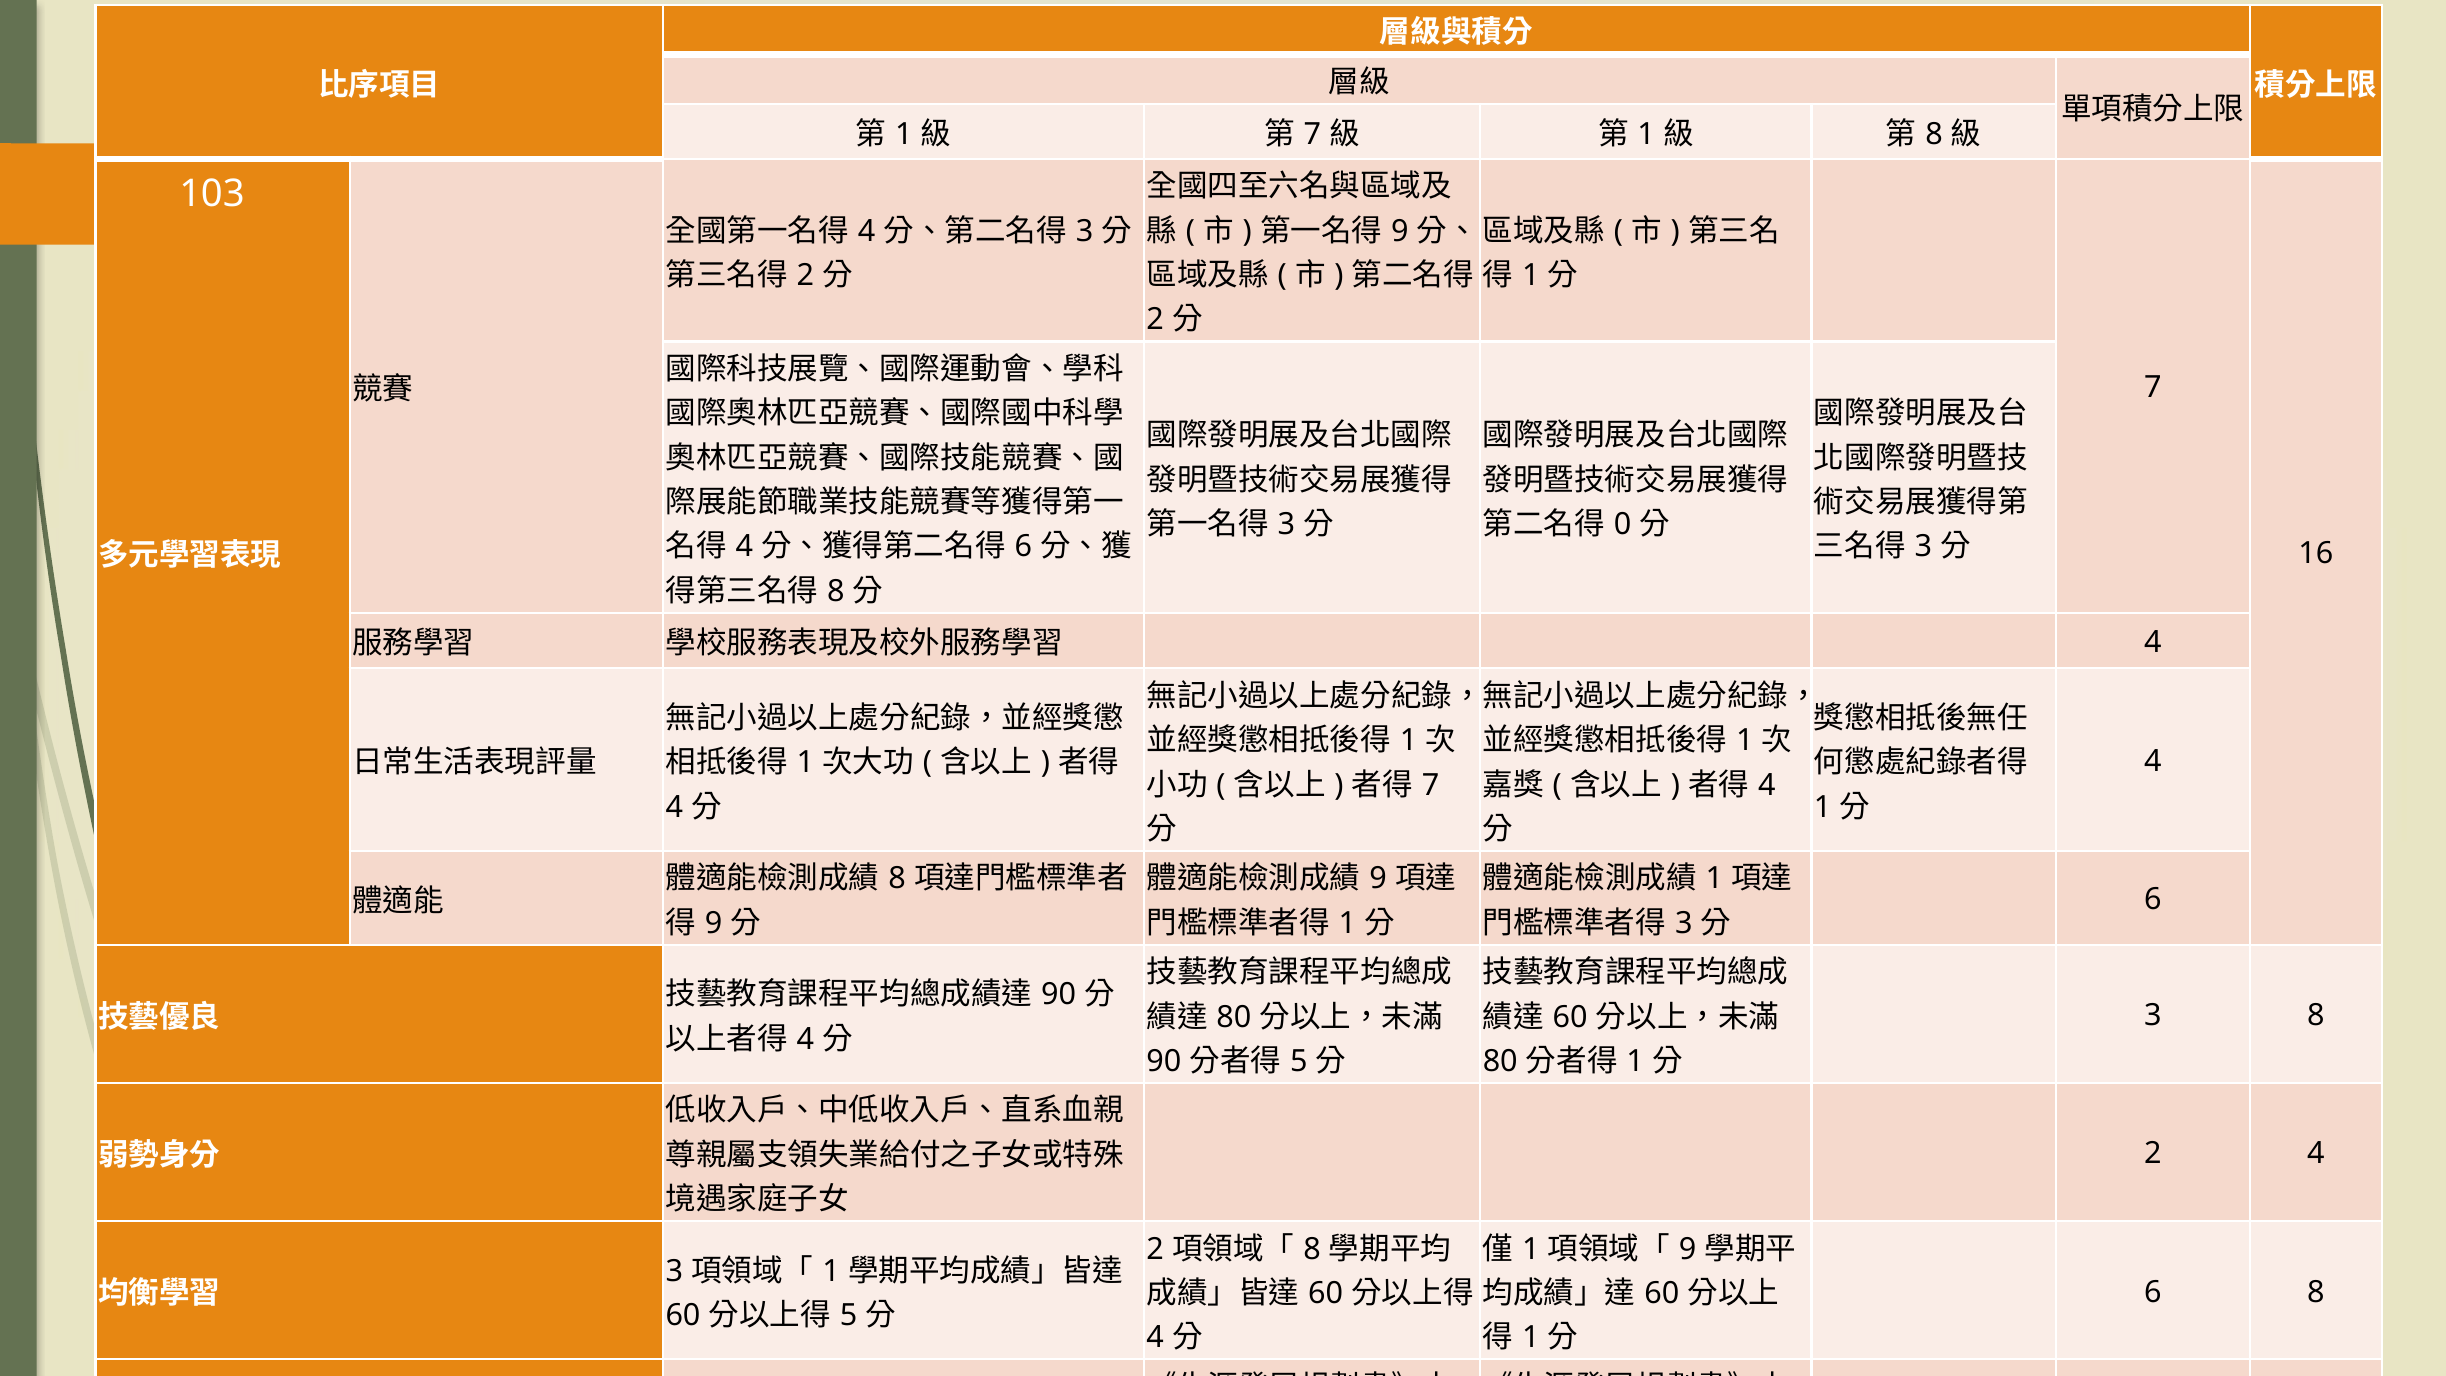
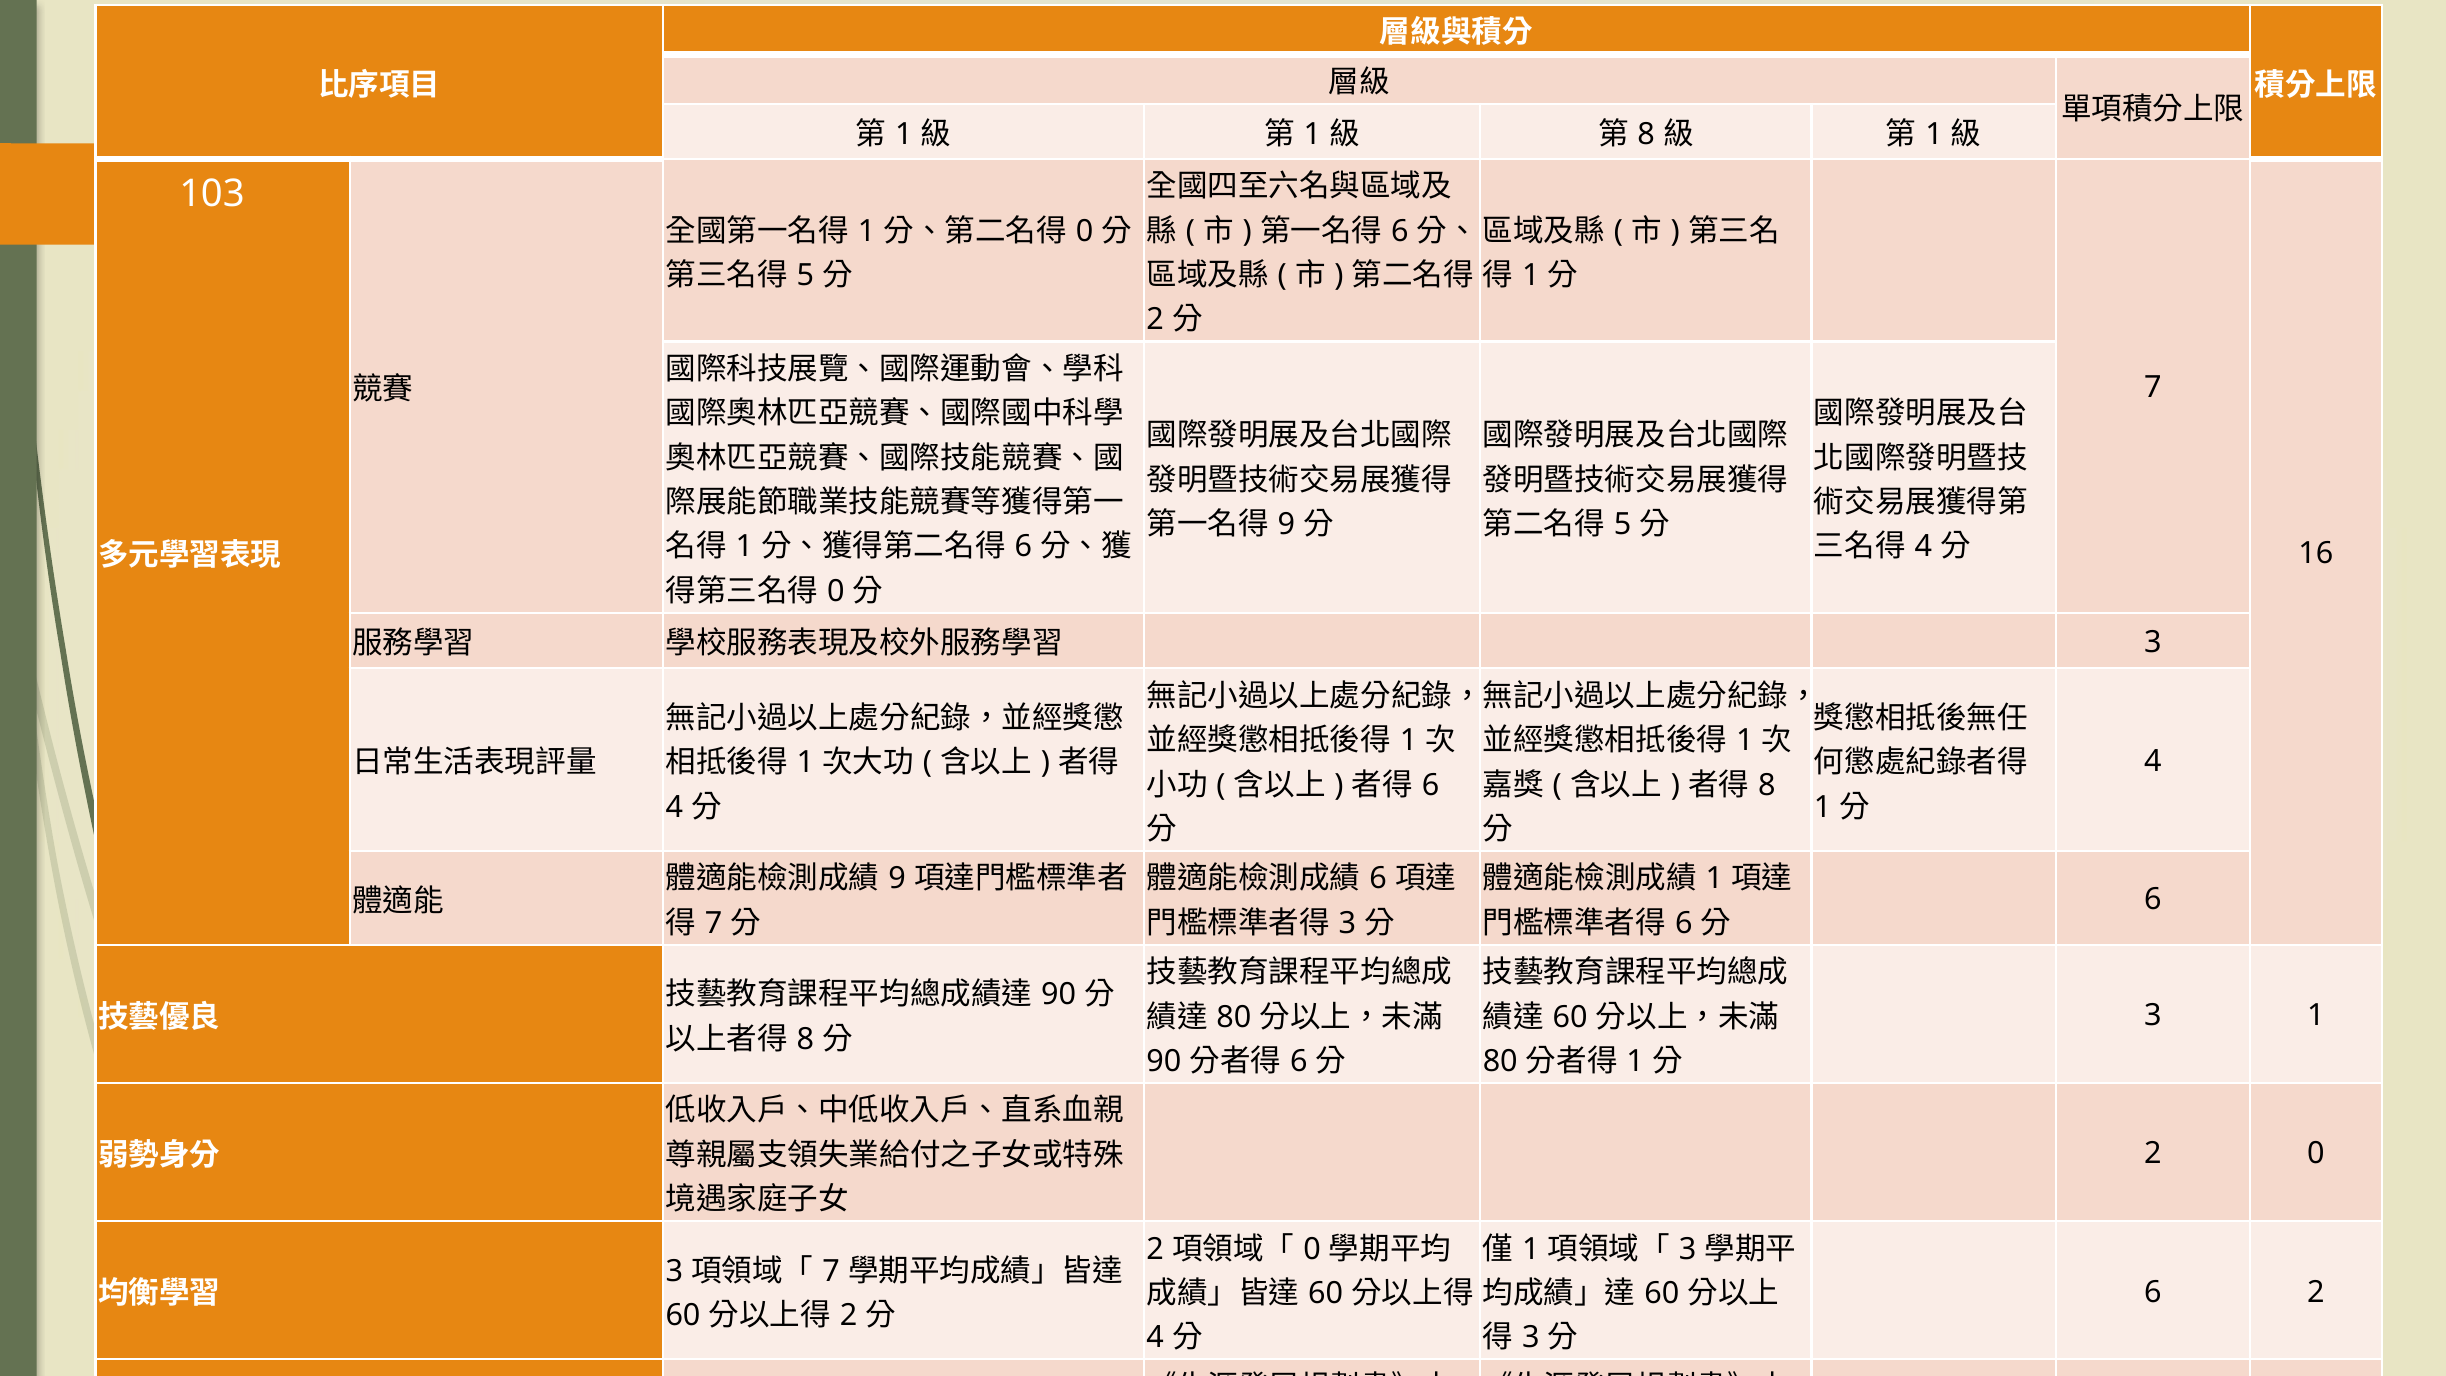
7 at (1312, 135): 7 -> 1
1 at (1646, 135): 1 -> 8
8 at (1934, 135): 8 -> 1
4 at (867, 231): 4 -> 1
3 at (1085, 231): 3 -> 0
9 at (1400, 231): 9 -> 6
2 at (805, 275): 2 -> 5
3 at (1286, 525): 3 -> 9
0 at (1623, 525): 0 -> 5
4 at (744, 547): 4 -> 1
3 at (1923, 547): 3 -> 4
8 at (836, 591): 8 -> 0
4 at (2153, 642): 4 -> 3
7 at (1431, 785): 7 -> 6
4 at (1767, 785): 4 -> 8
8 at (897, 879): 8 -> 9
9 at (1378, 879): 9 -> 6
9 at (714, 923): 9 -> 7
1 at (1347, 923): 1 -> 3
3 at (1684, 923): 3 -> 6
3 8: 8 -> 1
4 at (805, 1039): 4 -> 8
5 at (1299, 1061): 5 -> 6
2 4: 4 -> 0
9 at (1688, 1249): 9 -> 3
8 at (1312, 1249): 8 -> 0
1 at (831, 1271): 1 -> 7
6 8: 8 -> 2
5 at (849, 1315): 5 -> 2
1 at (1531, 1338): 1 -> 3
